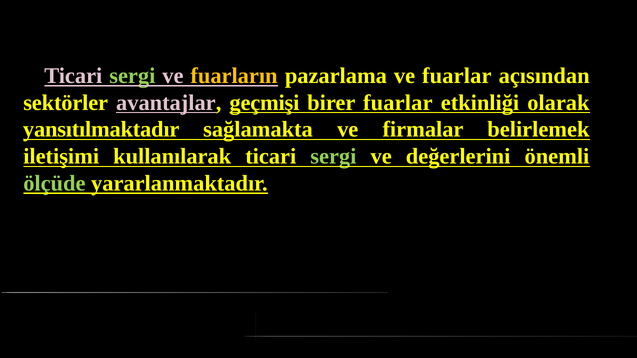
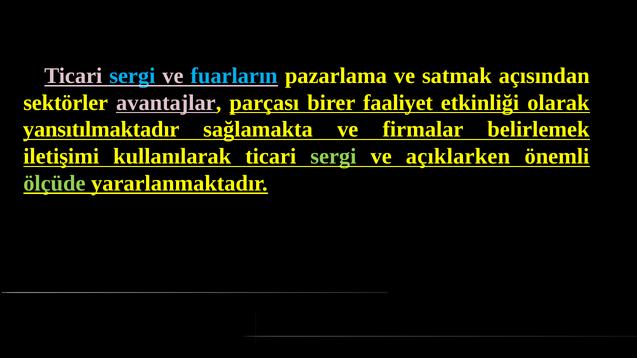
sergi at (132, 76) colour: light green -> light blue
fuarların colour: yellow -> light blue
ve fuarlar: fuarlar -> satmak
geçmişi: geçmişi -> parçası
birer fuarlar: fuarlar -> faaliyet
değerlerini: değerlerini -> açıklarken
